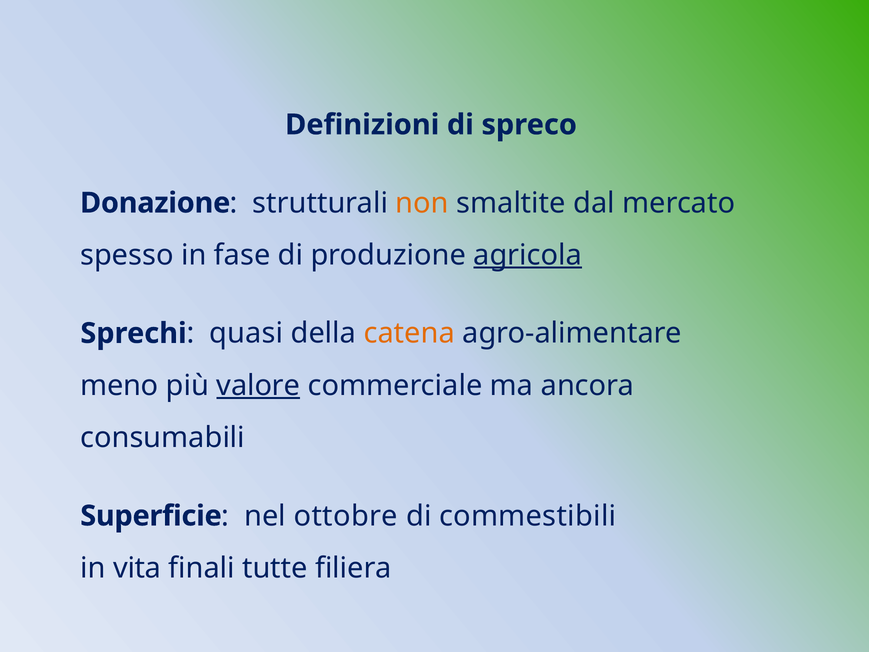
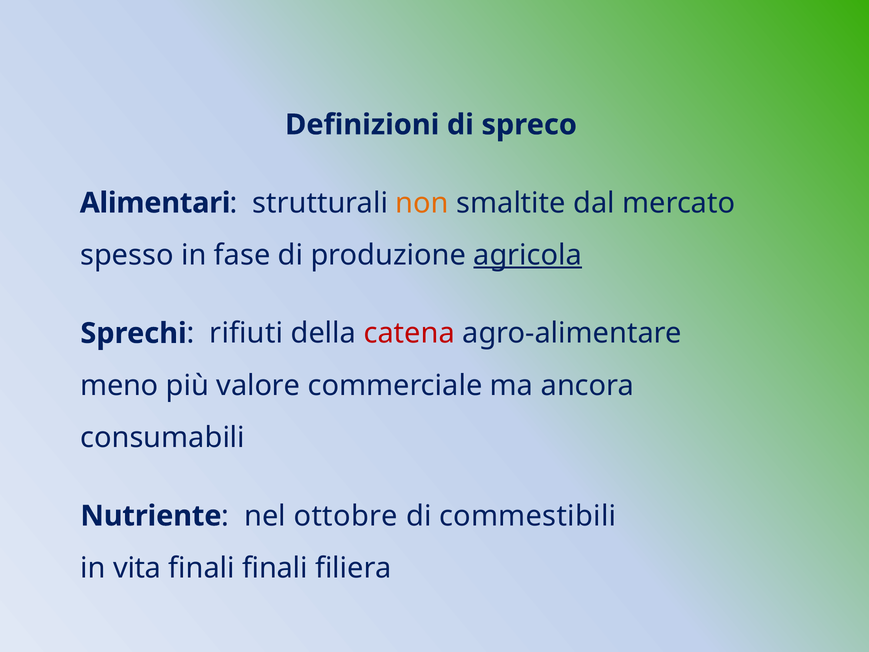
Donazione: Donazione -> Alimentari
quasi: quasi -> rifiuti
catena colour: orange -> red
valore underline: present -> none
Superficie: Superficie -> Nutriente
finali tutte: tutte -> finali
